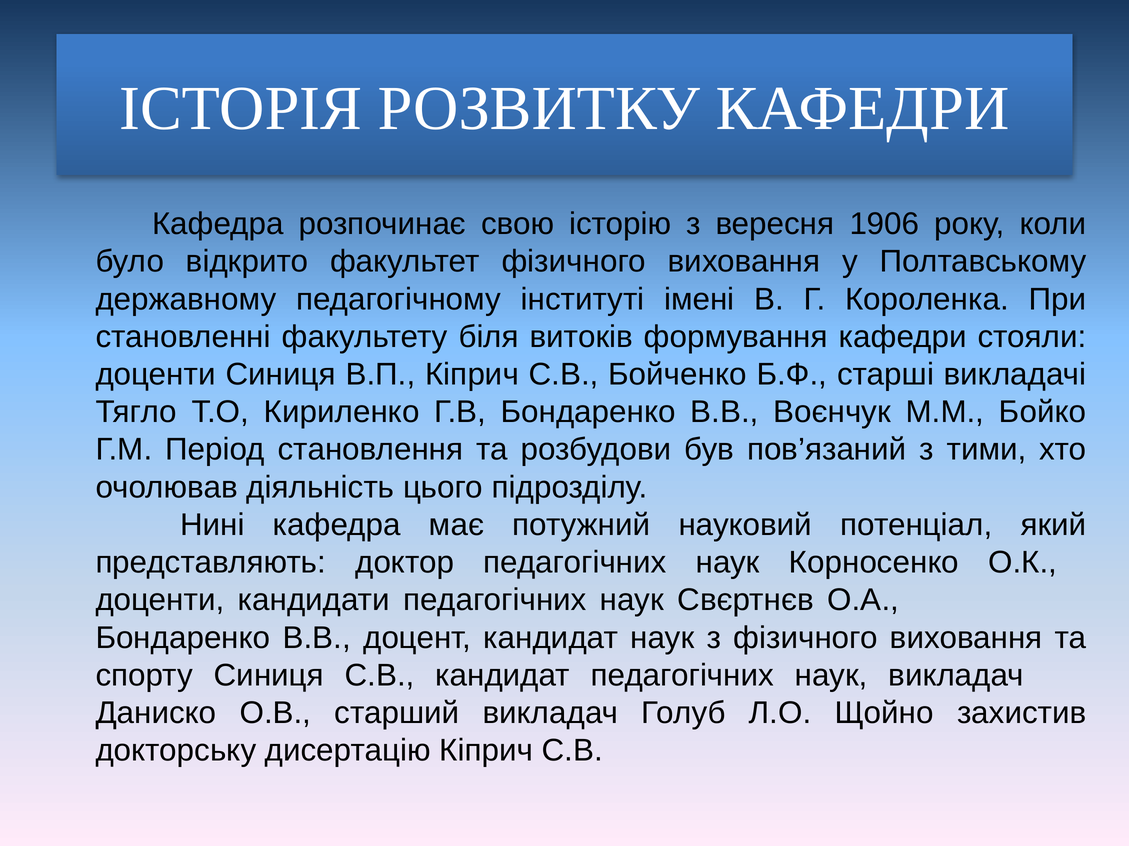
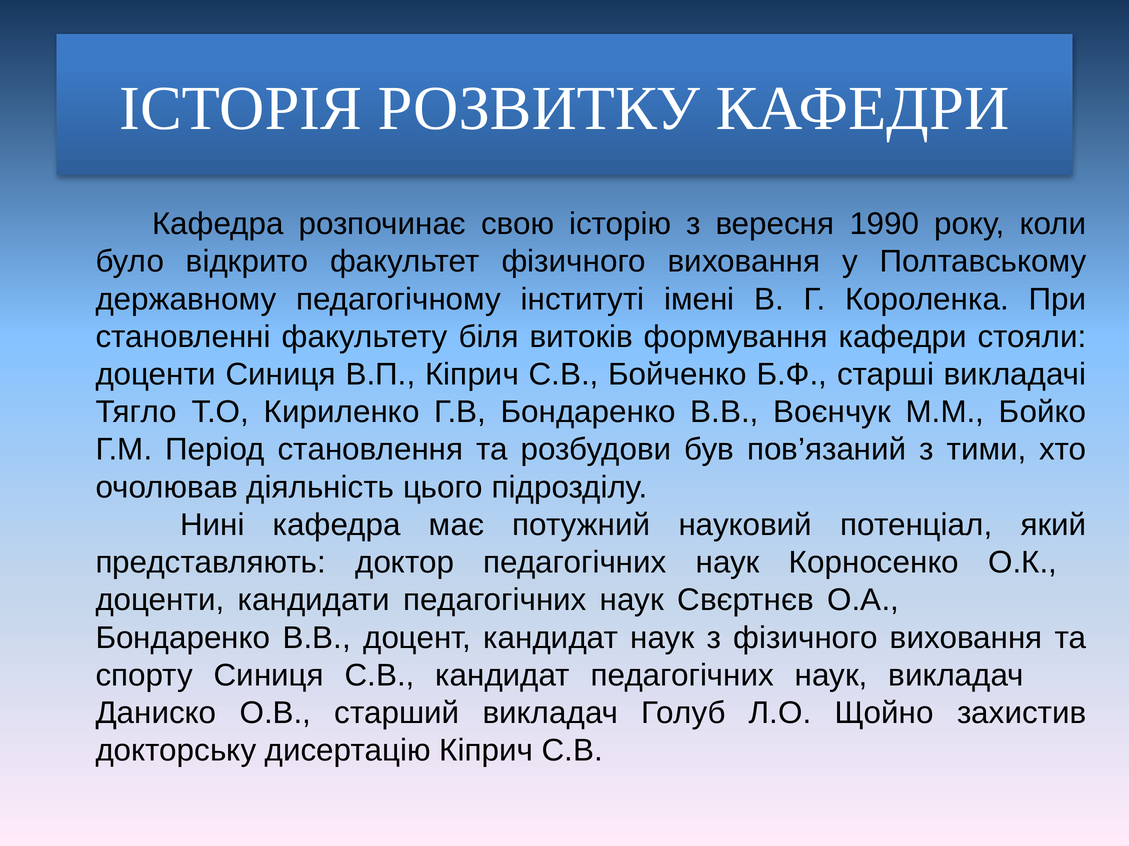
1906: 1906 -> 1990
